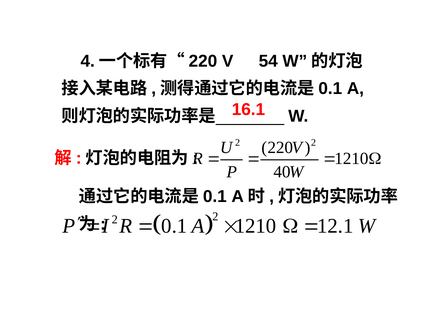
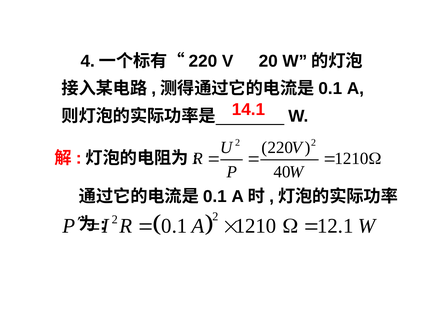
54: 54 -> 20
16.1: 16.1 -> 14.1
